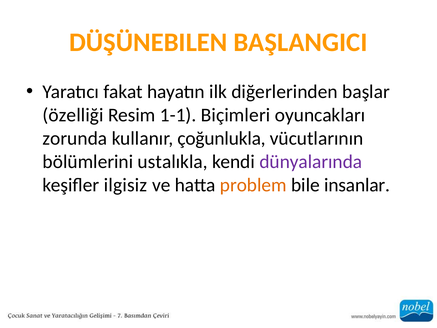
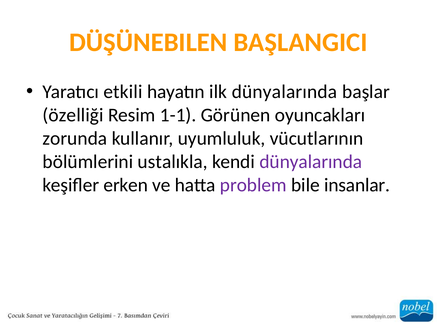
fakat: fakat -> etkili
ilk diğerlerinden: diğerlerinden -> dünyalarında
Biçimleri: Biçimleri -> Görünen
çoğunlukla: çoğunlukla -> uyumluluk
ilgisiz: ilgisiz -> erken
problem colour: orange -> purple
